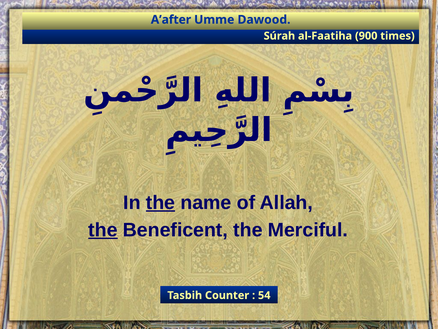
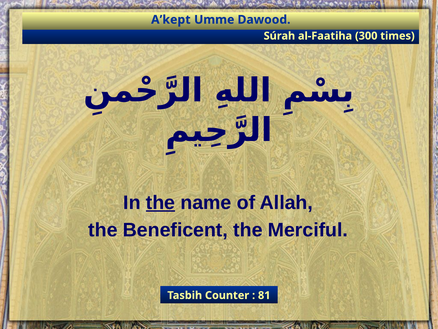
A’after: A’after -> A’kept
900: 900 -> 300
the at (103, 230) underline: present -> none
54: 54 -> 81
